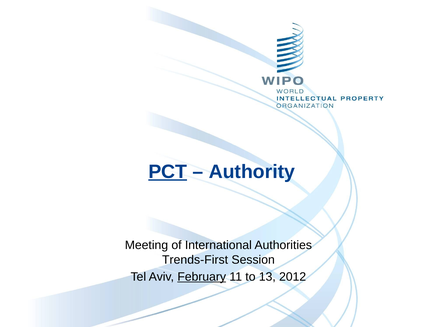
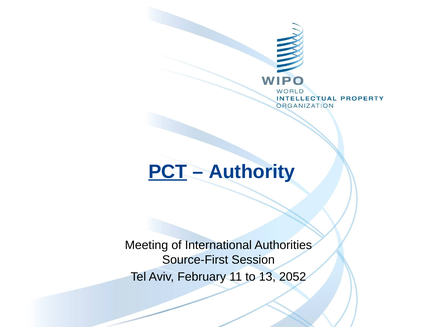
Trends-First: Trends-First -> Source-First
February underline: present -> none
2012: 2012 -> 2052
